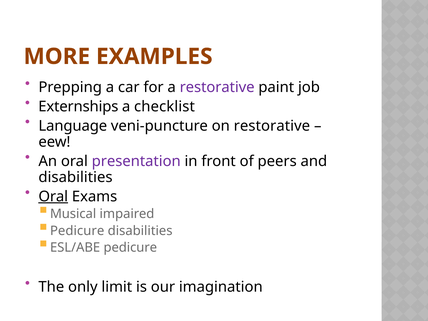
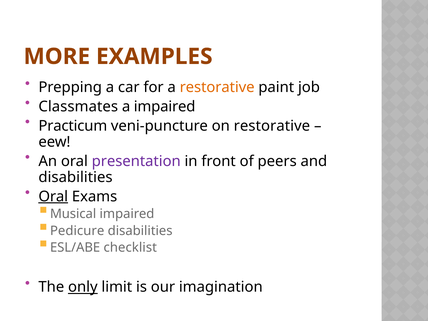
restorative at (217, 87) colour: purple -> orange
Externships: Externships -> Classmates
a checklist: checklist -> impaired
Language: Language -> Practicum
ESL/ABE pedicure: pedicure -> checklist
only underline: none -> present
